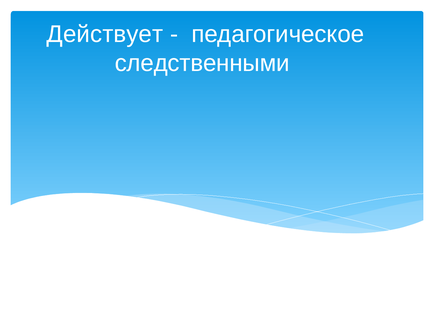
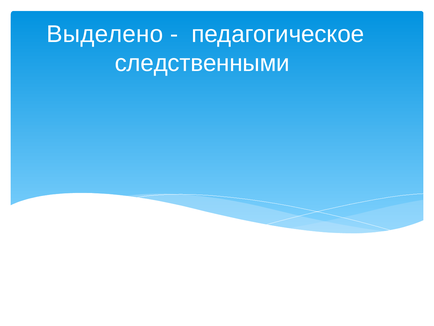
Действует: Действует -> Выделено
